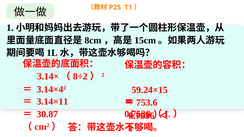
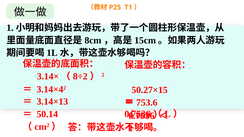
59.24×15: 59.24×15 -> 50.27×15
3.14×11: 3.14×11 -> 3.14×13
30.87: 30.87 -> 50.14
